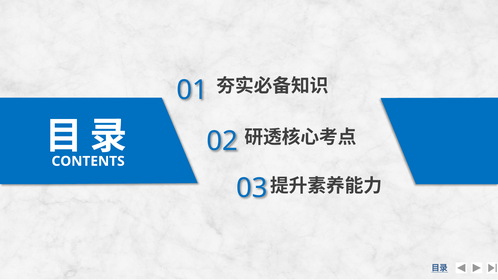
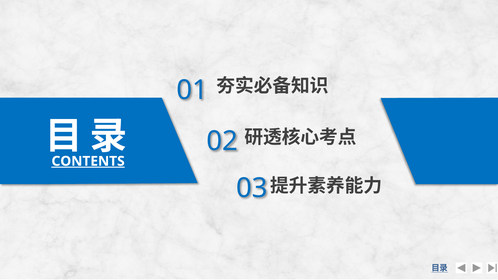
CONTENTS underline: none -> present
